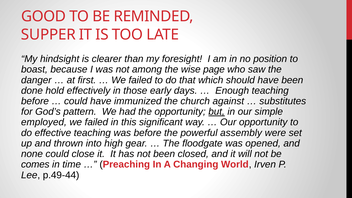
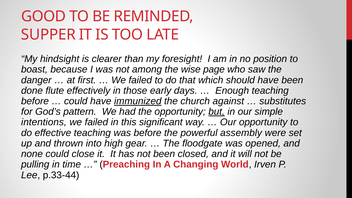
hold: hold -> flute
immunized underline: none -> present
employed: employed -> intentions
comes: comes -> pulling
p.49-44: p.49-44 -> p.33-44
